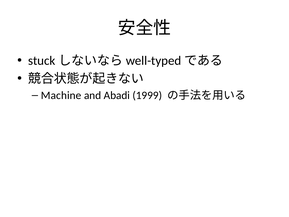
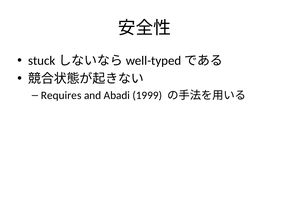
Machine: Machine -> Requires
